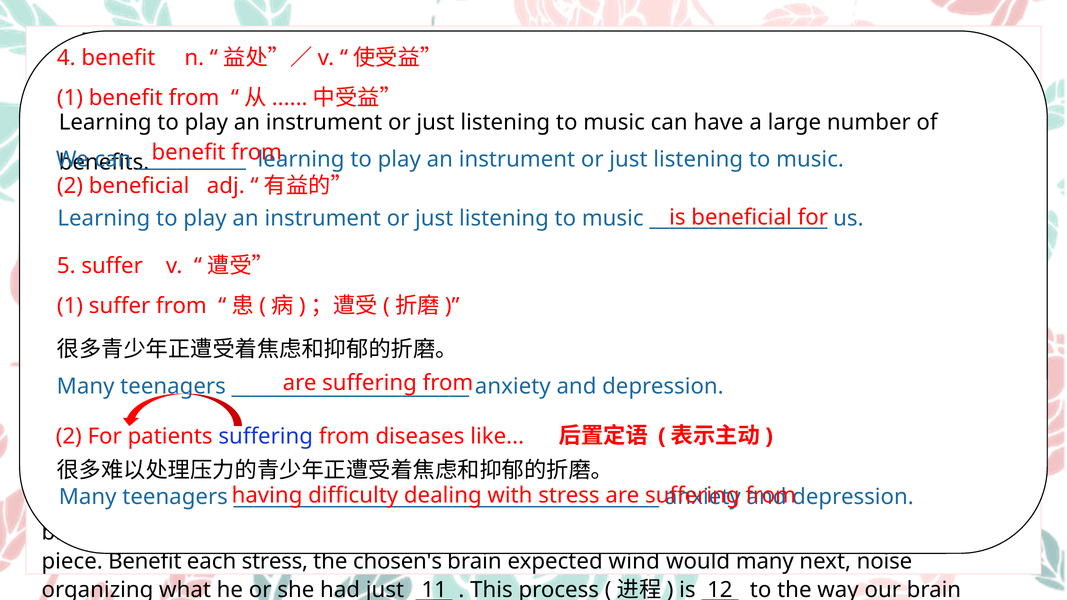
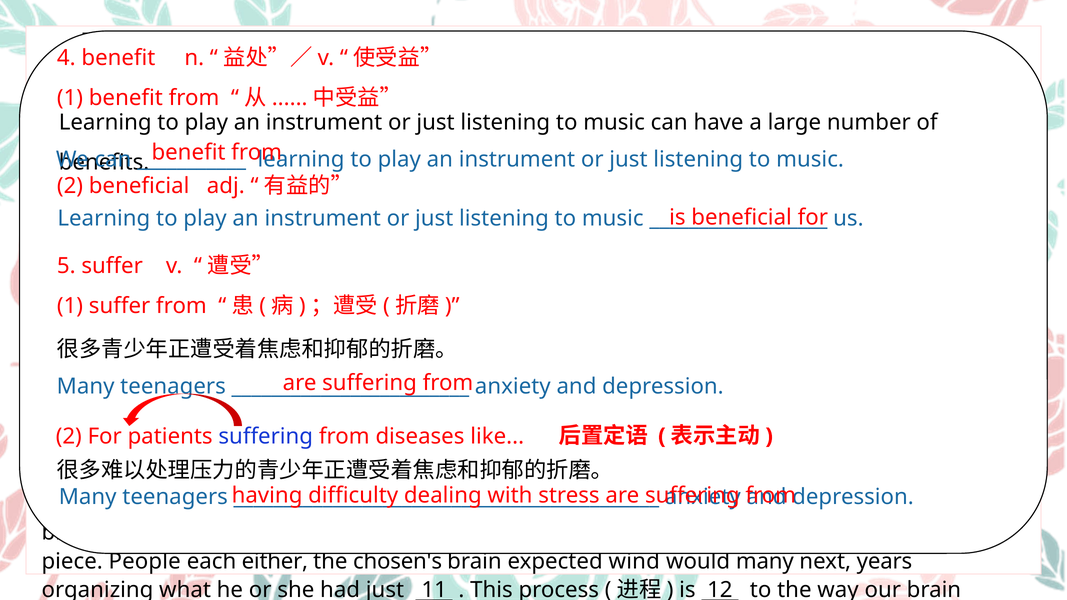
piece Benefit: Benefit -> People
each stress: stress -> either
next noise: noise -> years
